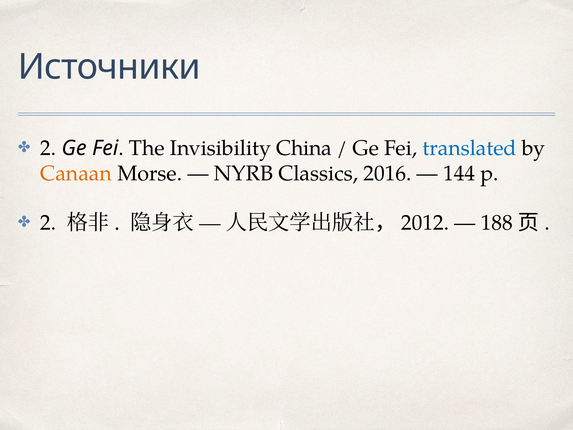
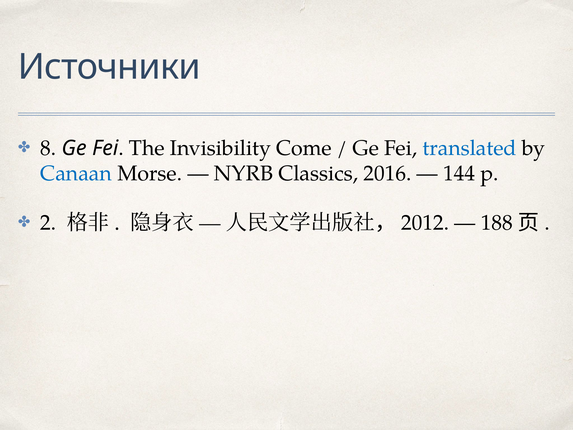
2 at (48, 148): 2 -> 8
China: China -> Come
Canaan colour: orange -> blue
